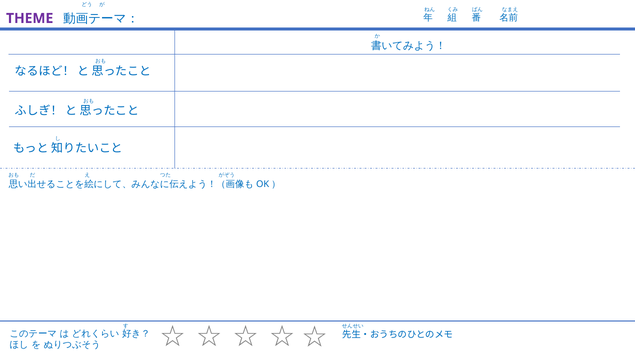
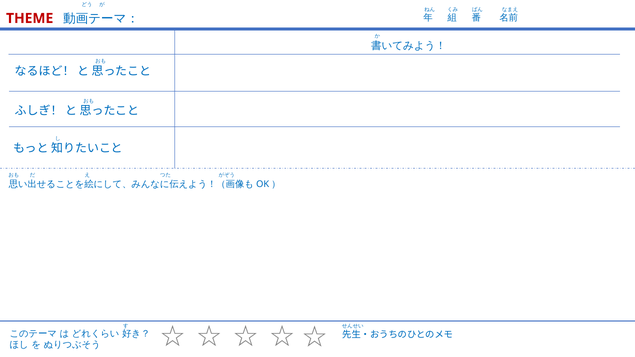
THEME colour: purple -> red
